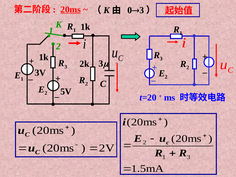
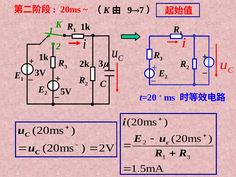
20ms underline: present -> none
0: 0 -> 9
3 at (142, 10): 3 -> 7
